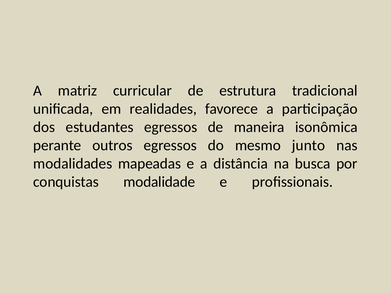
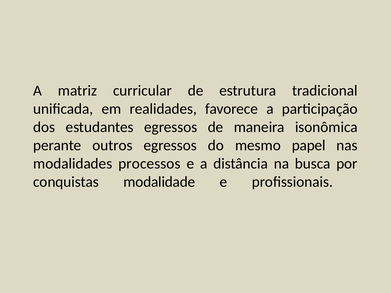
junto: junto -> papel
mapeadas: mapeadas -> processos
